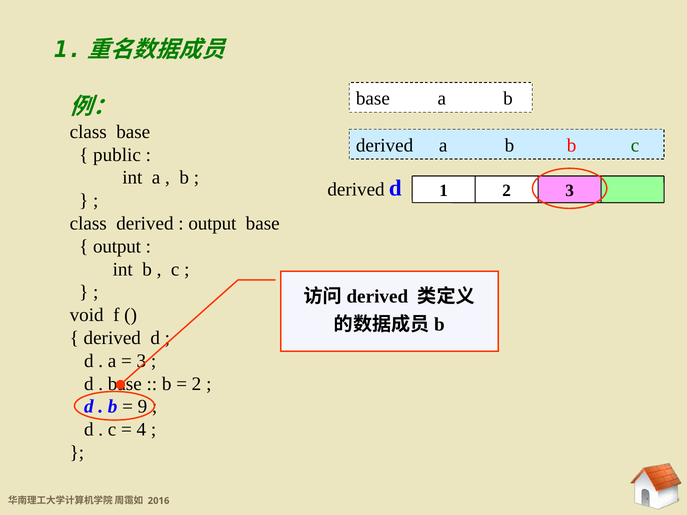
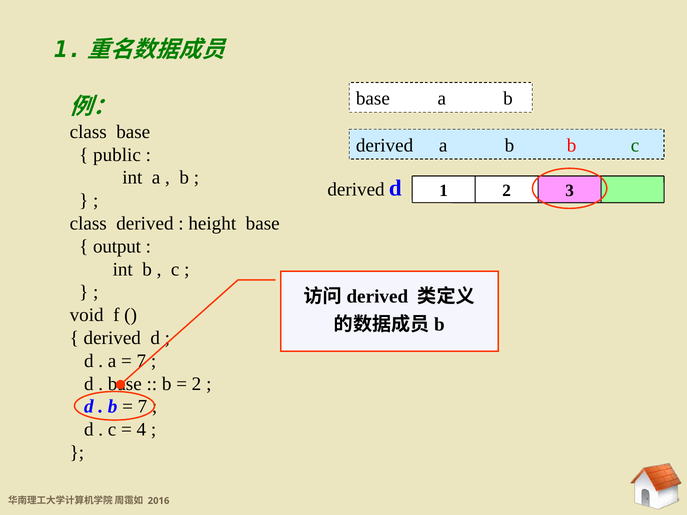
output at (212, 224): output -> height
3 at (141, 361): 3 -> 7
9 at (142, 407): 9 -> 7
